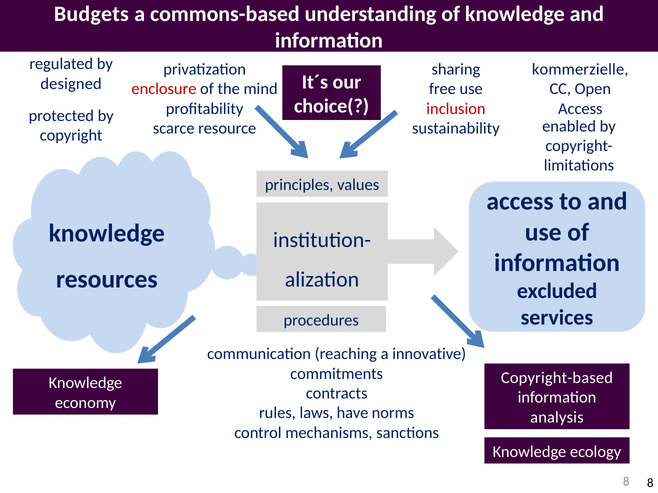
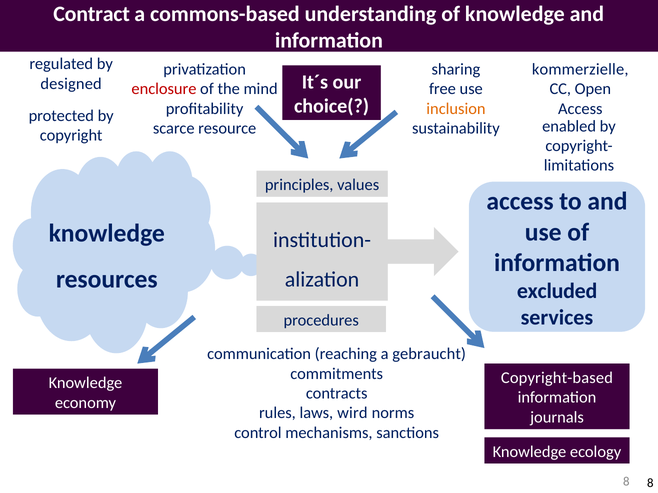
Budgets: Budgets -> Contract
inclusion colour: red -> orange
innovative: innovative -> gebraucht
have: have -> wird
analysis: analysis -> journals
